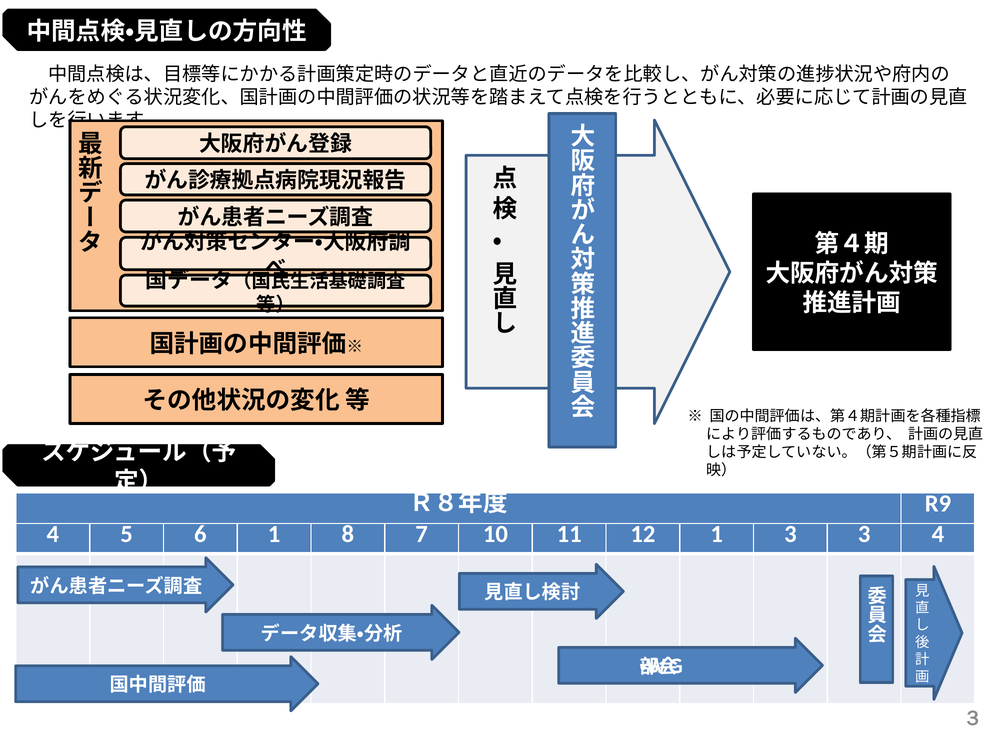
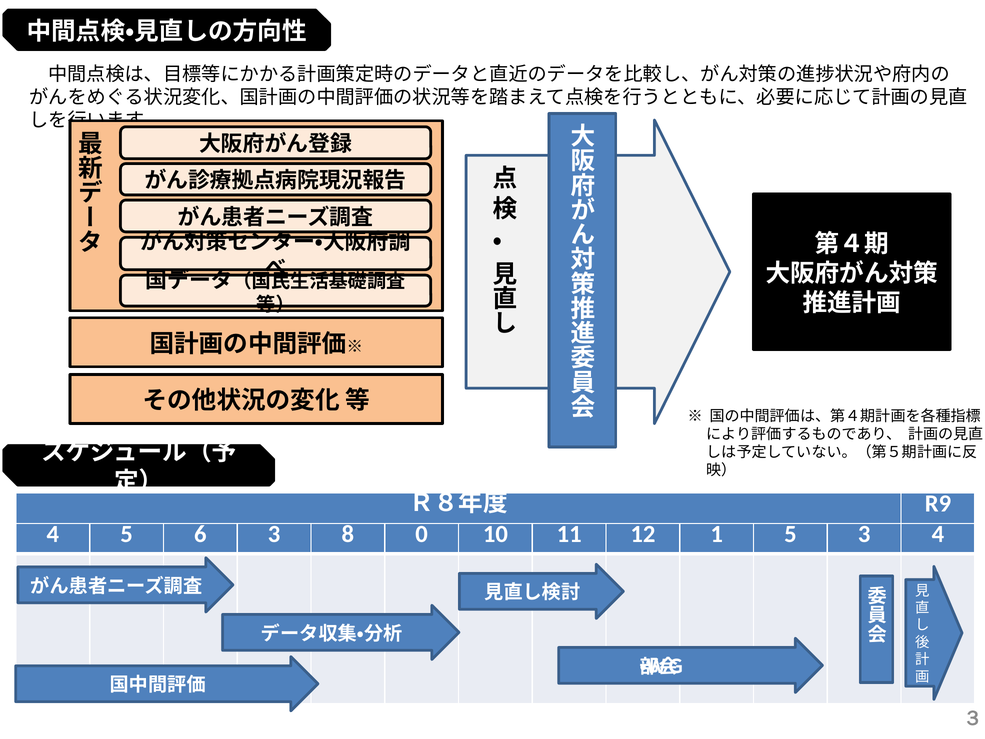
6 1: 1 -> 3
7: 7 -> 0
1 3: 3 -> 5
